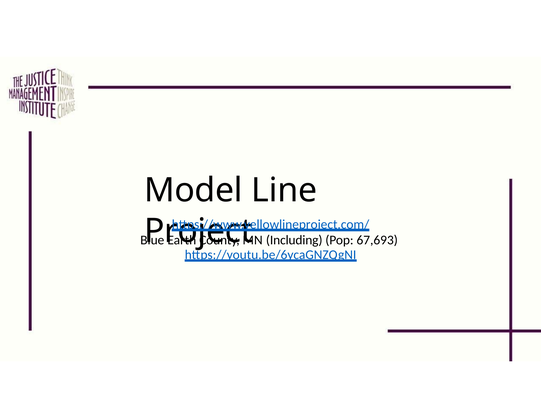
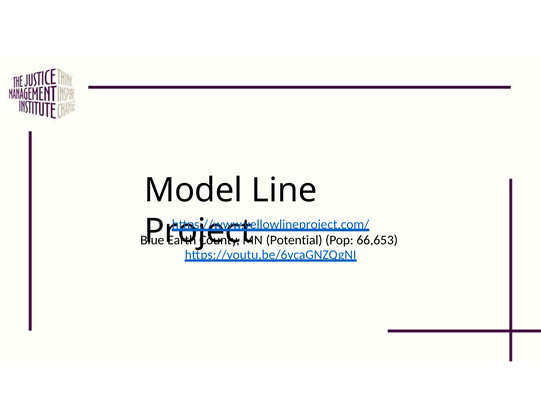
Including: Including -> Potential
67,693: 67,693 -> 66,653
